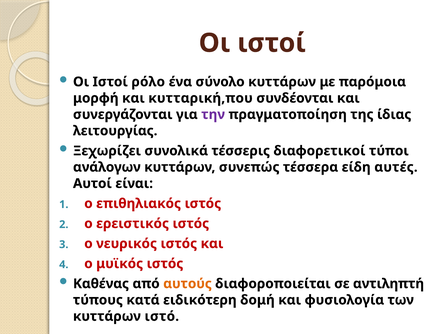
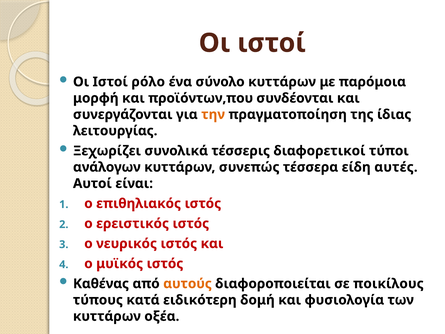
κυτταρική,που: κυτταρική,που -> προϊόντων,που
την colour: purple -> orange
αντιληπτή: αντιληπτή -> ποικίλους
ιστό: ιστό -> οξέα
